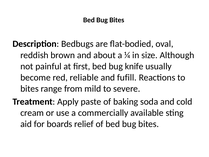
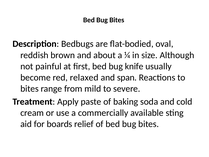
reliable: reliable -> relaxed
fufill: fufill -> span
